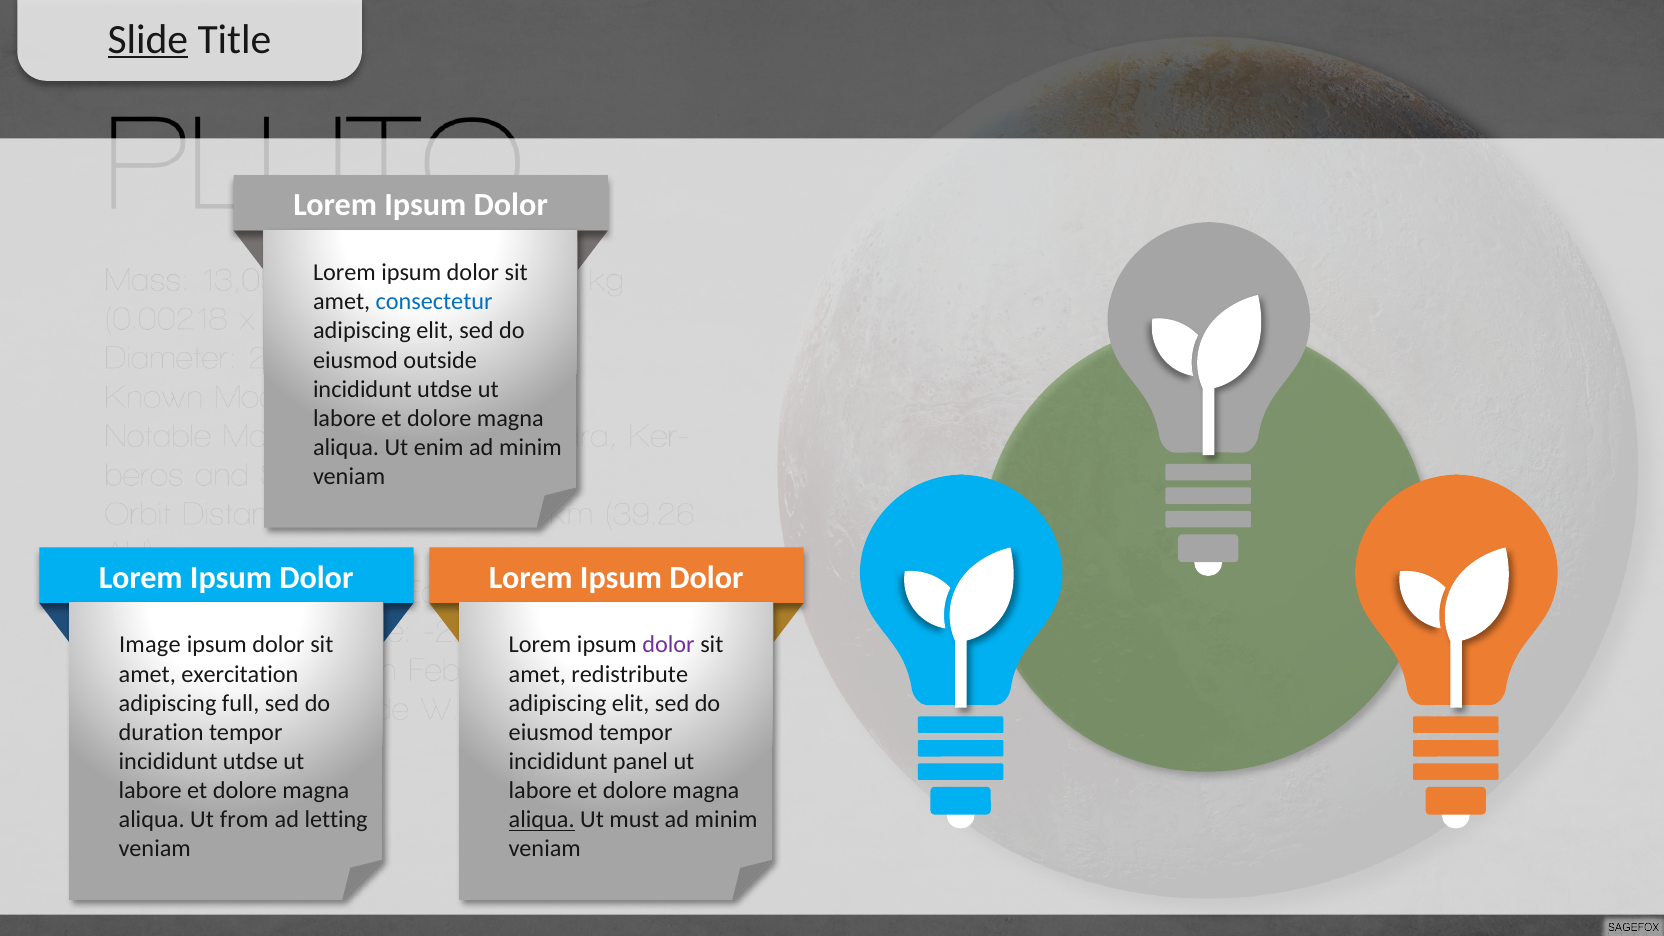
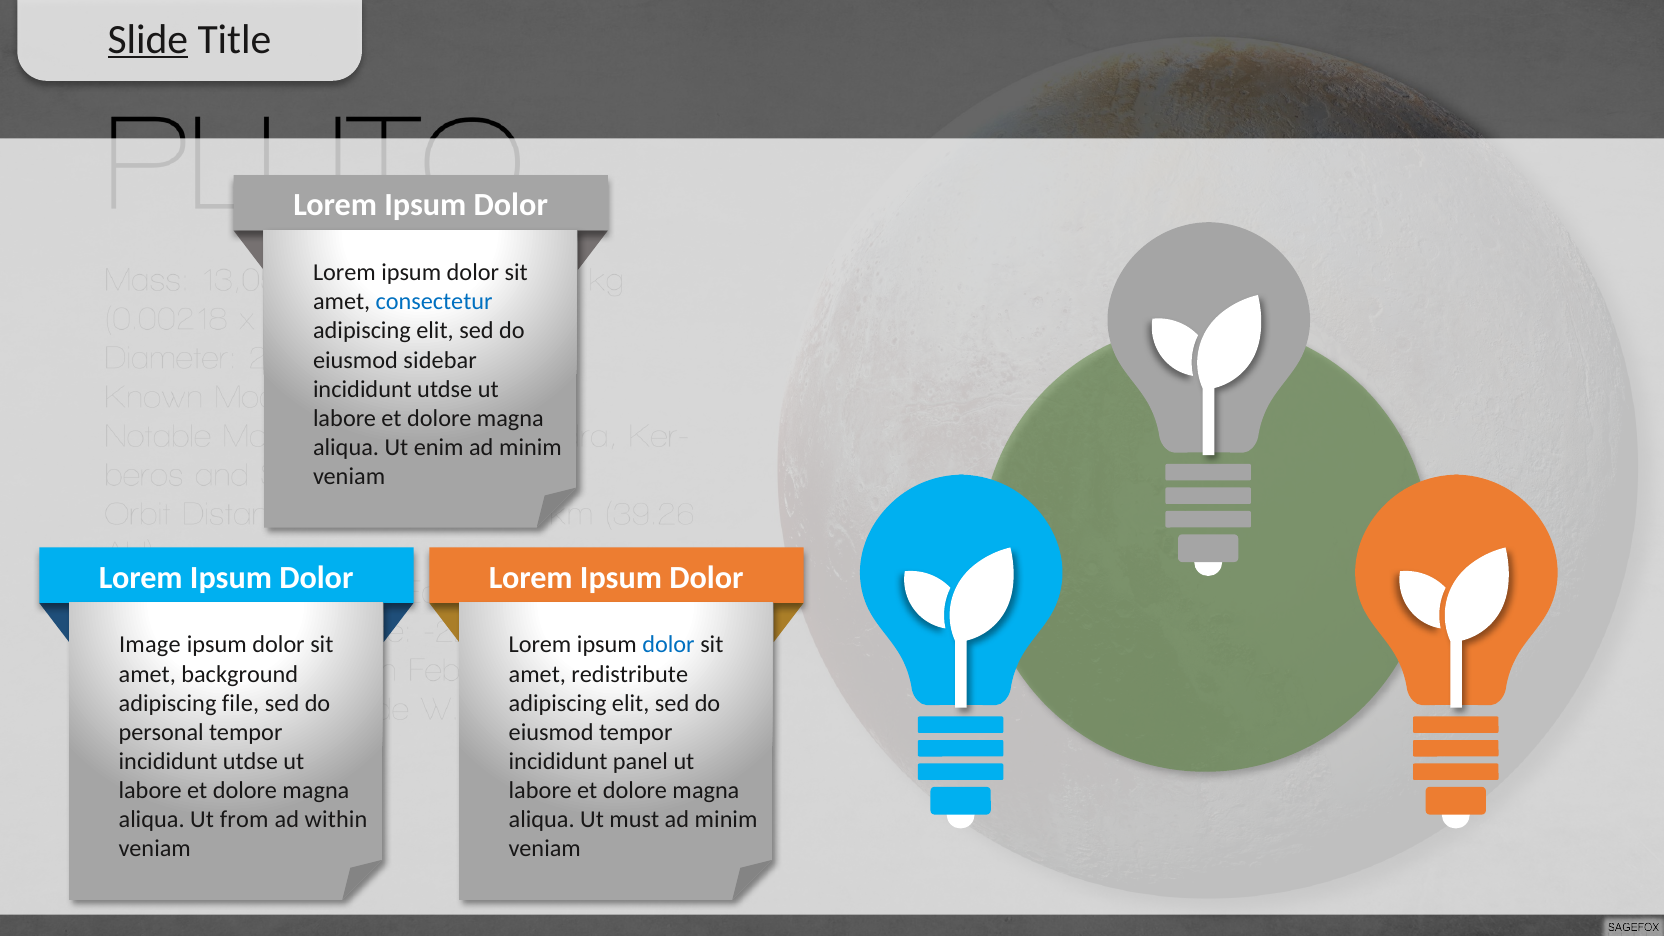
outside: outside -> sidebar
dolor at (669, 645) colour: purple -> blue
exercitation: exercitation -> background
full: full -> file
duration: duration -> personal
letting: letting -> within
aliqua at (542, 820) underline: present -> none
